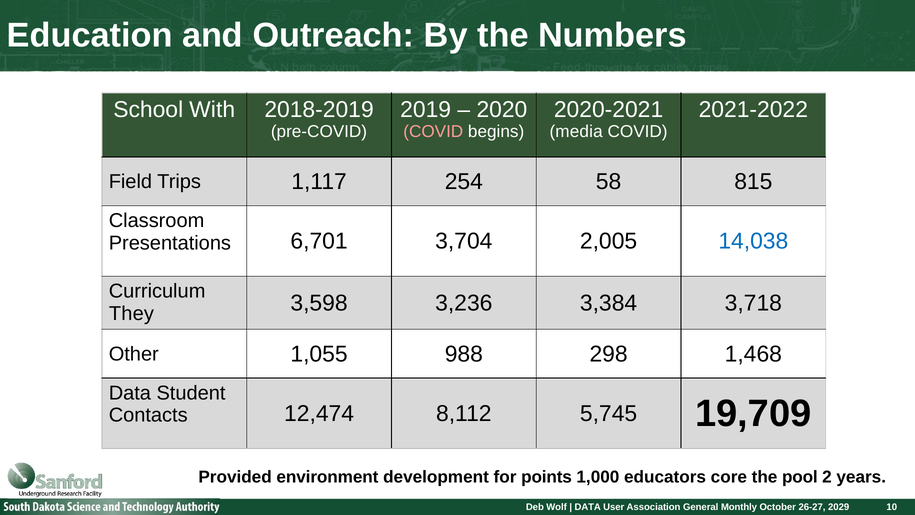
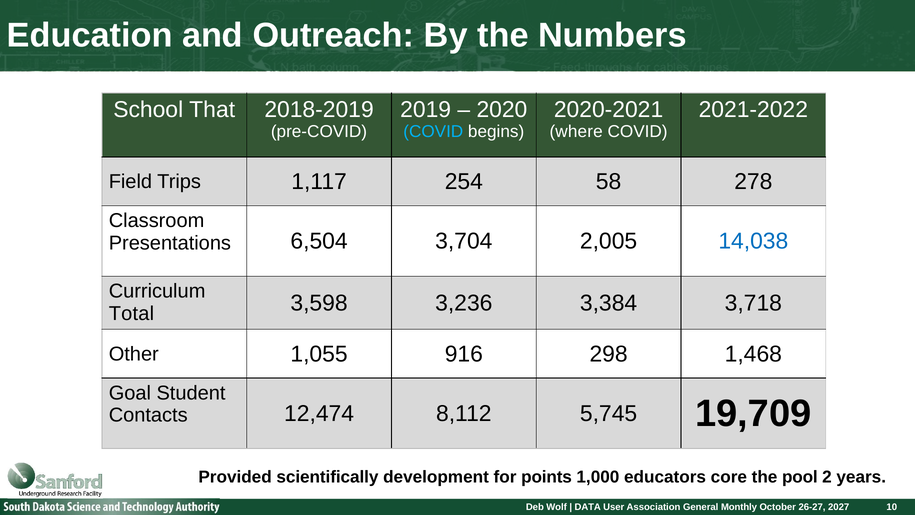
With: With -> That
COVID at (433, 132) colour: pink -> light blue
media: media -> where
815: 815 -> 278
6,701: 6,701 -> 6,504
They: They -> Total
988: 988 -> 916
Data at (130, 393): Data -> Goal
environment: environment -> scientifically
2029: 2029 -> 2027
